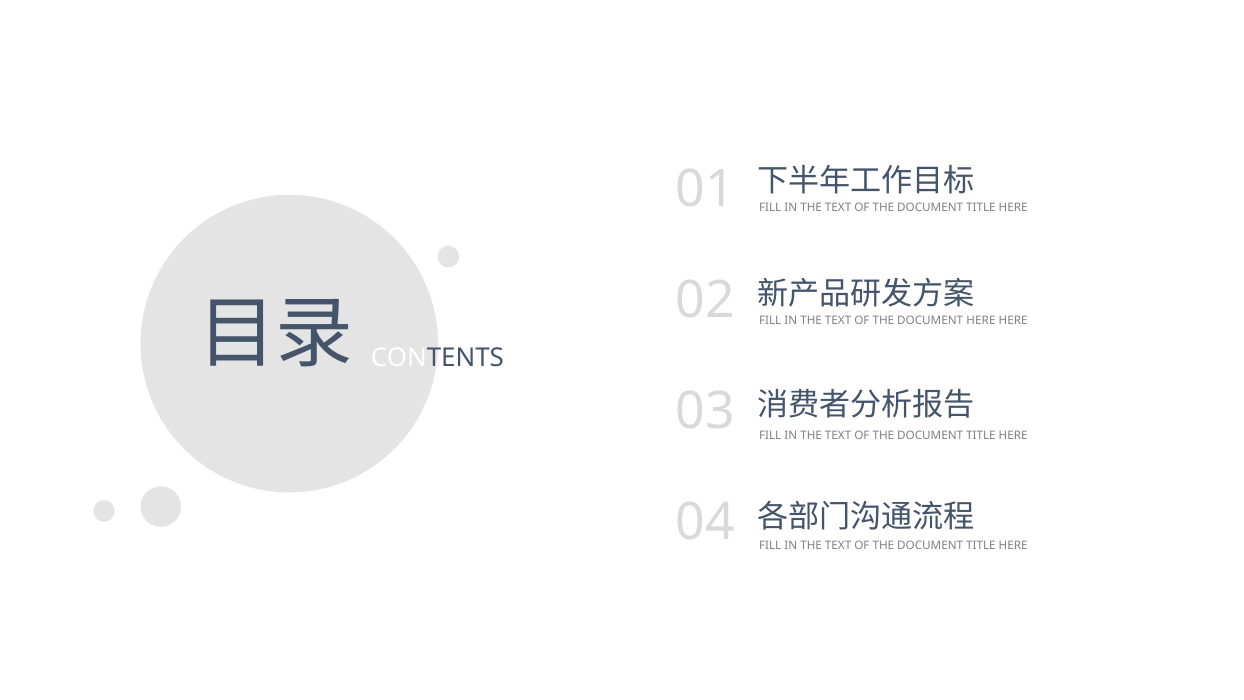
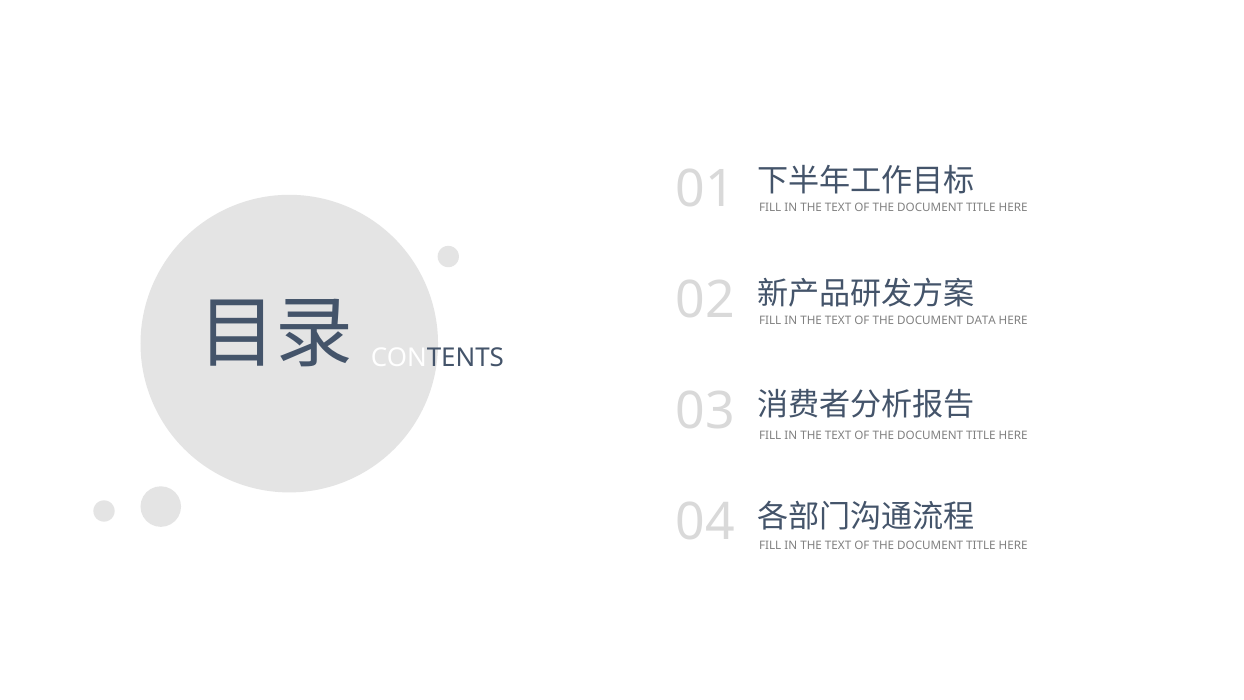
DOCUMENT HERE: HERE -> DATA
